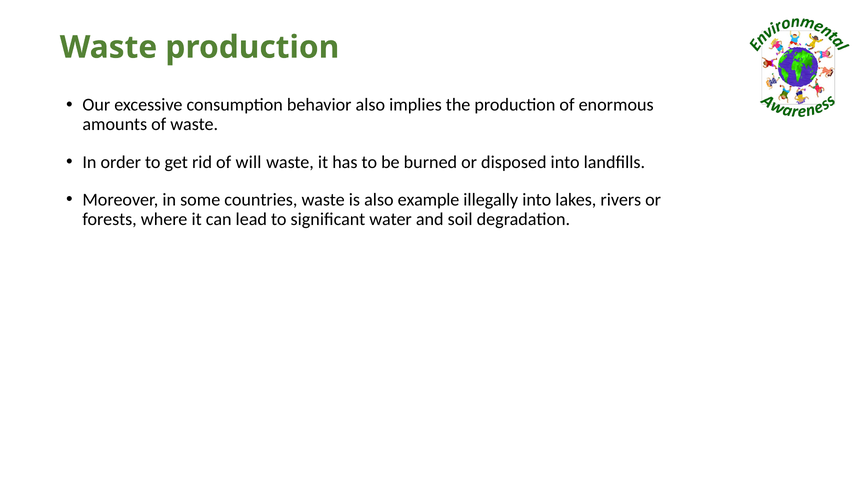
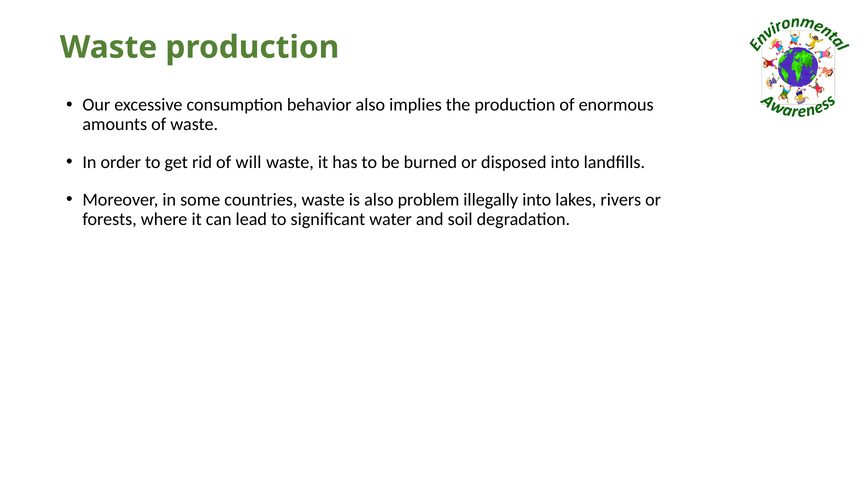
example: example -> problem
